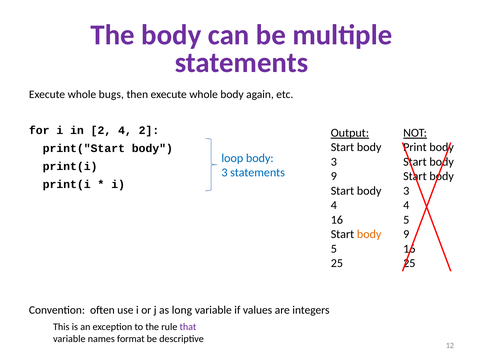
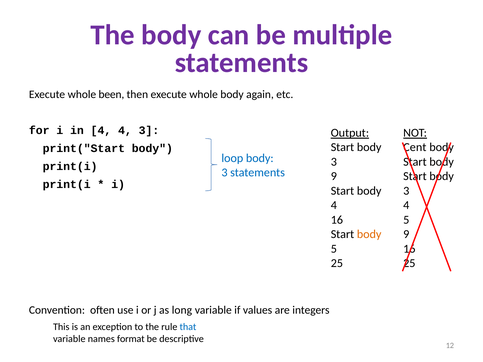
bugs: bugs -> been
in 2: 2 -> 4
4 2: 2 -> 3
Print: Print -> Cent
that colour: purple -> blue
